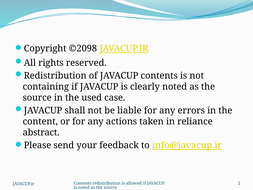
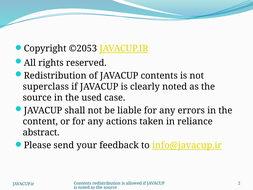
©2098: ©2098 -> ©2053
containing: containing -> superclass
